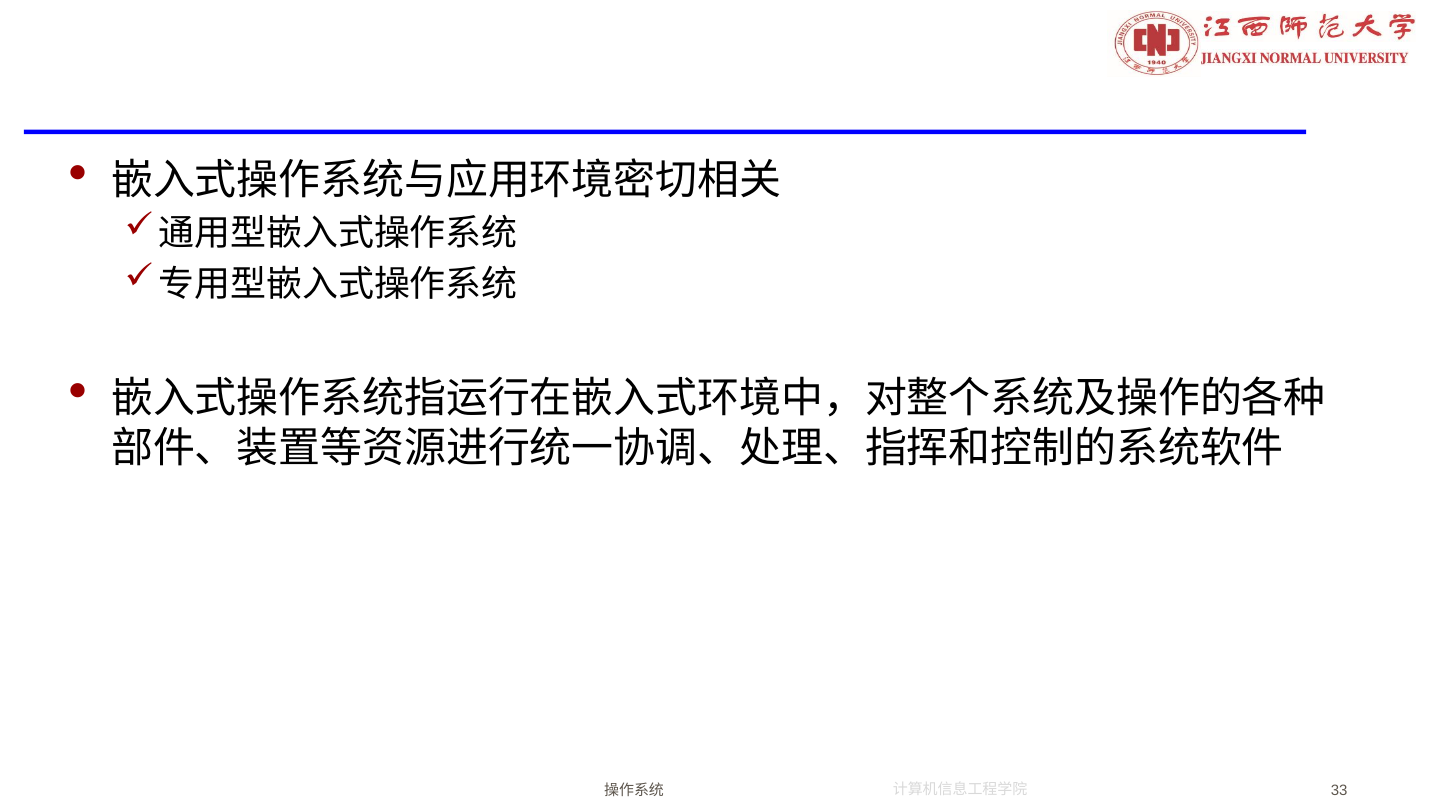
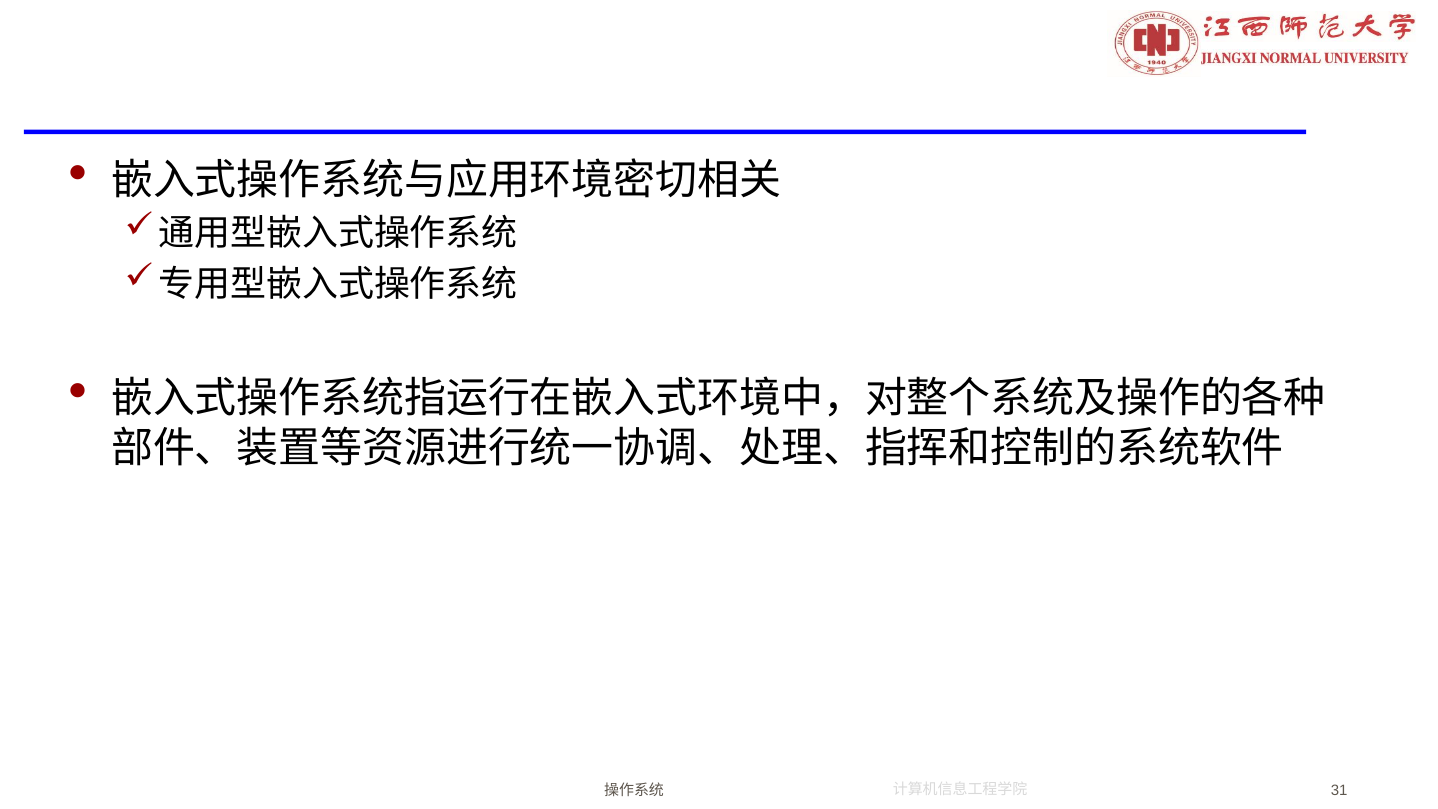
33: 33 -> 31
